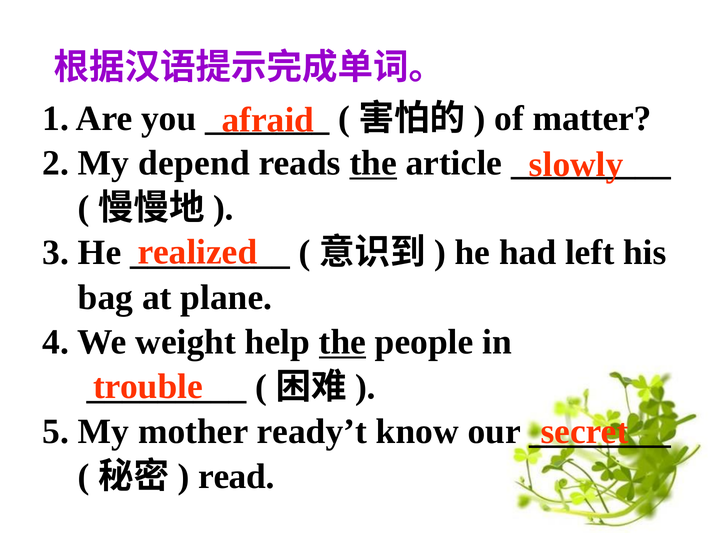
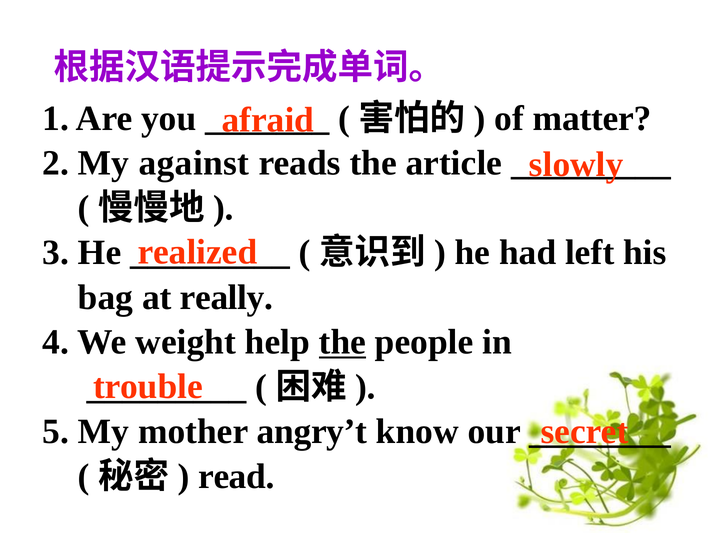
depend: depend -> against
the at (373, 163) underline: present -> none
plane: plane -> really
ready’t: ready’t -> angry’t
